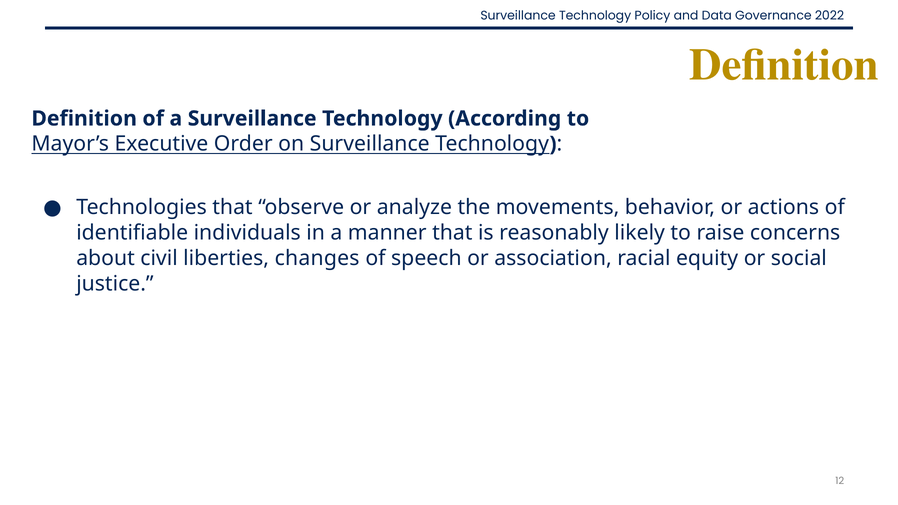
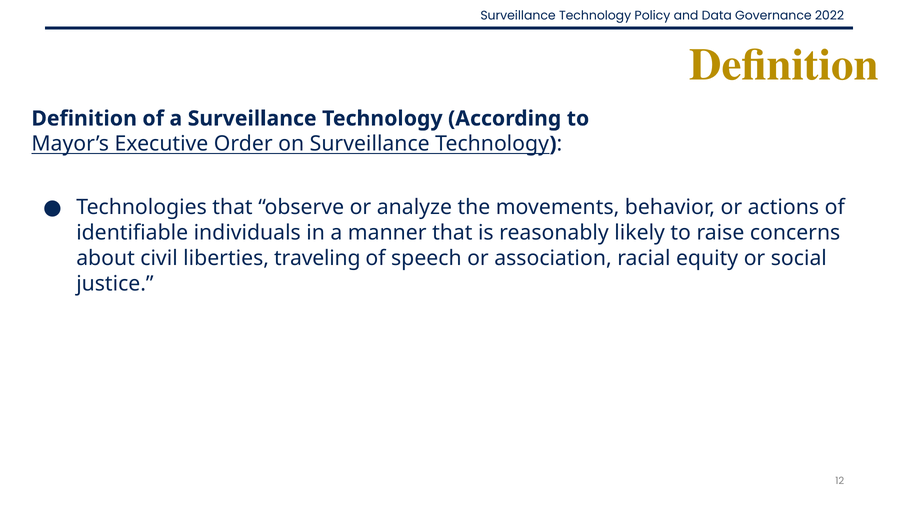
changes: changes -> traveling
